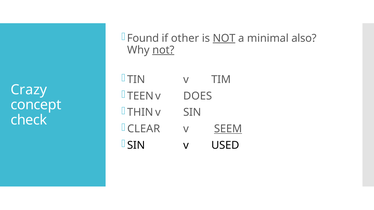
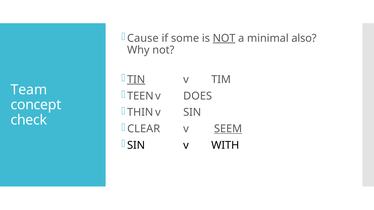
Found: Found -> Cause
other: other -> some
not at (163, 50) underline: present -> none
TIN underline: none -> present
Crazy: Crazy -> Team
USED: USED -> WITH
